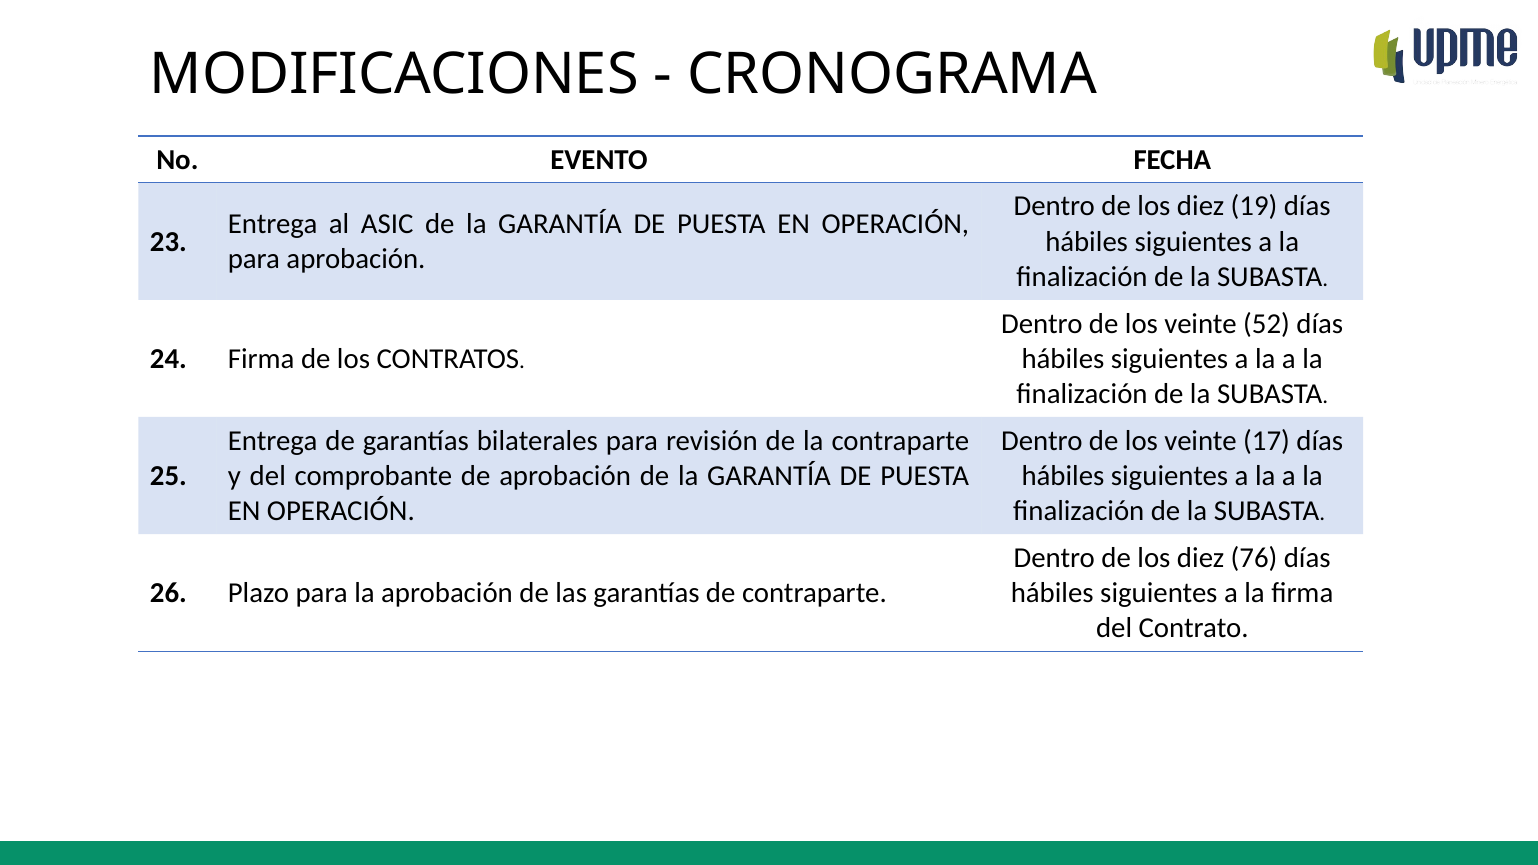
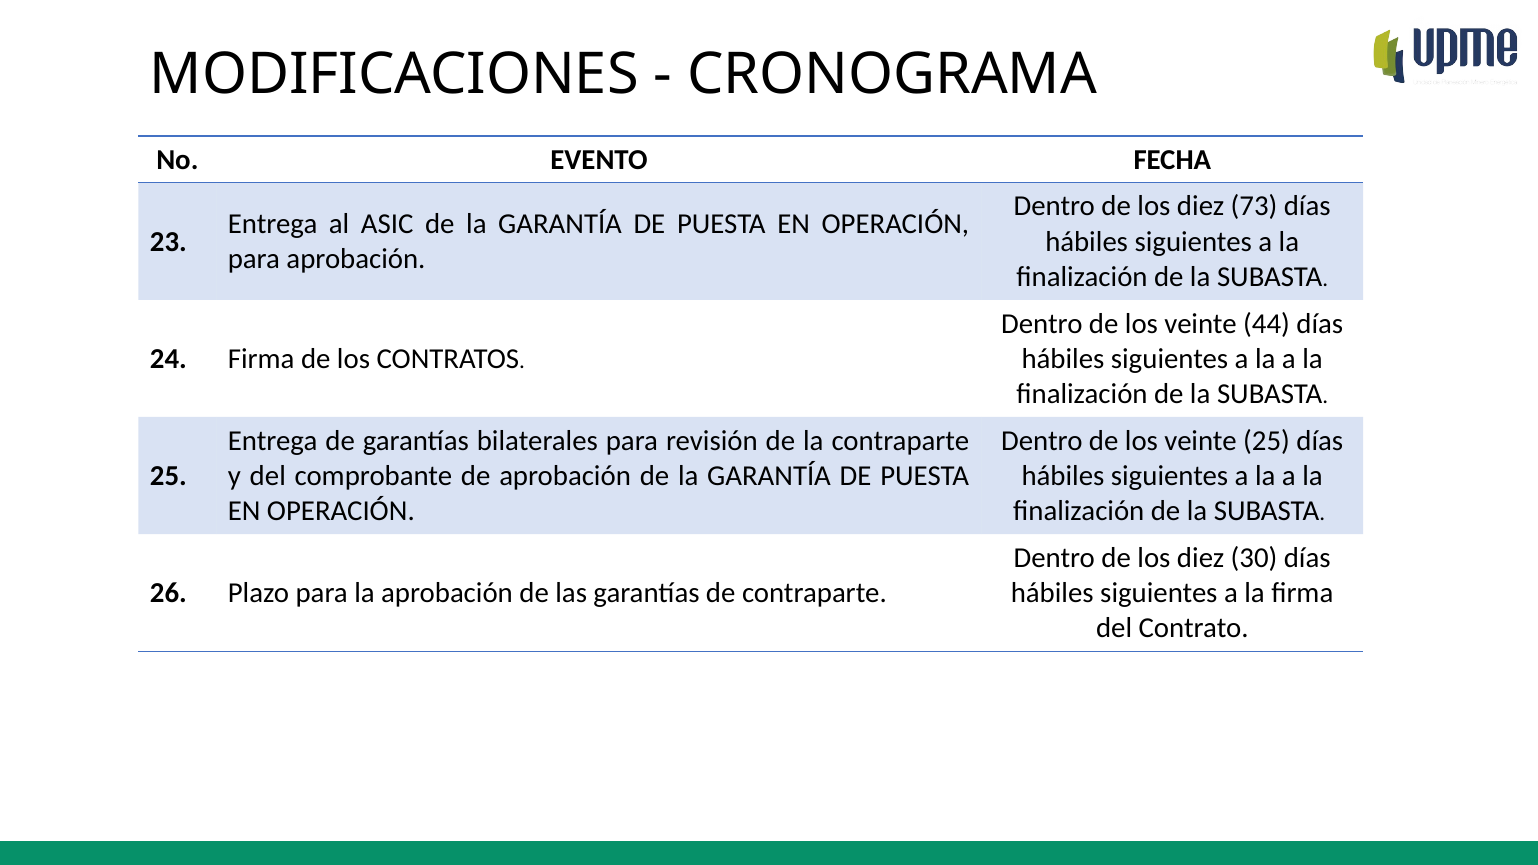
19: 19 -> 73
52: 52 -> 44
veinte 17: 17 -> 25
76: 76 -> 30
